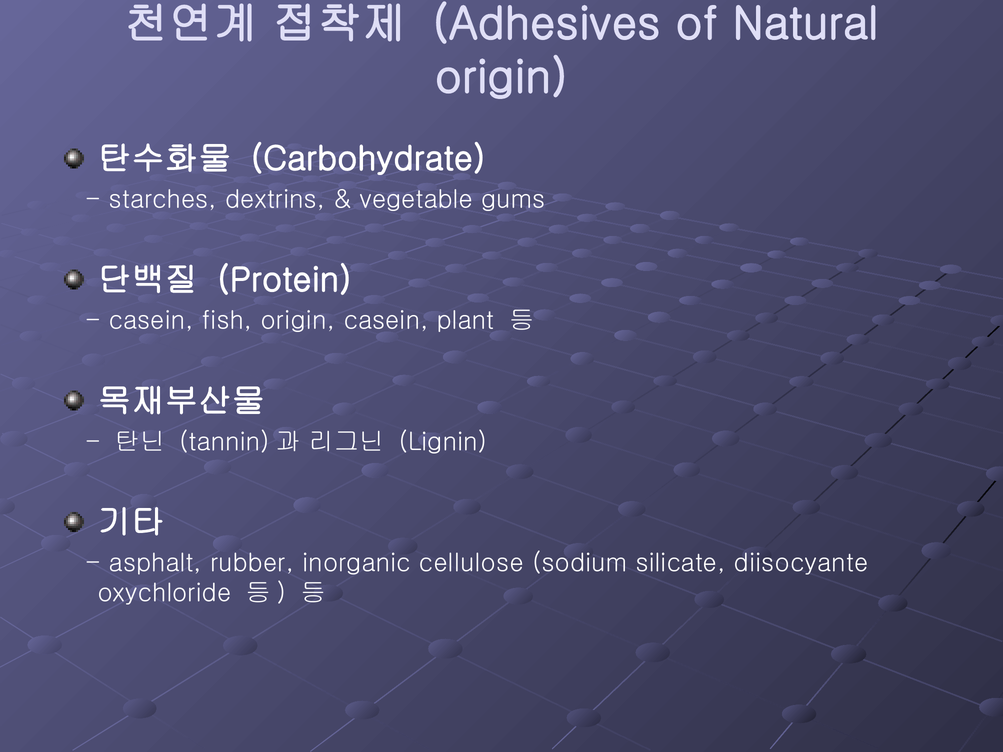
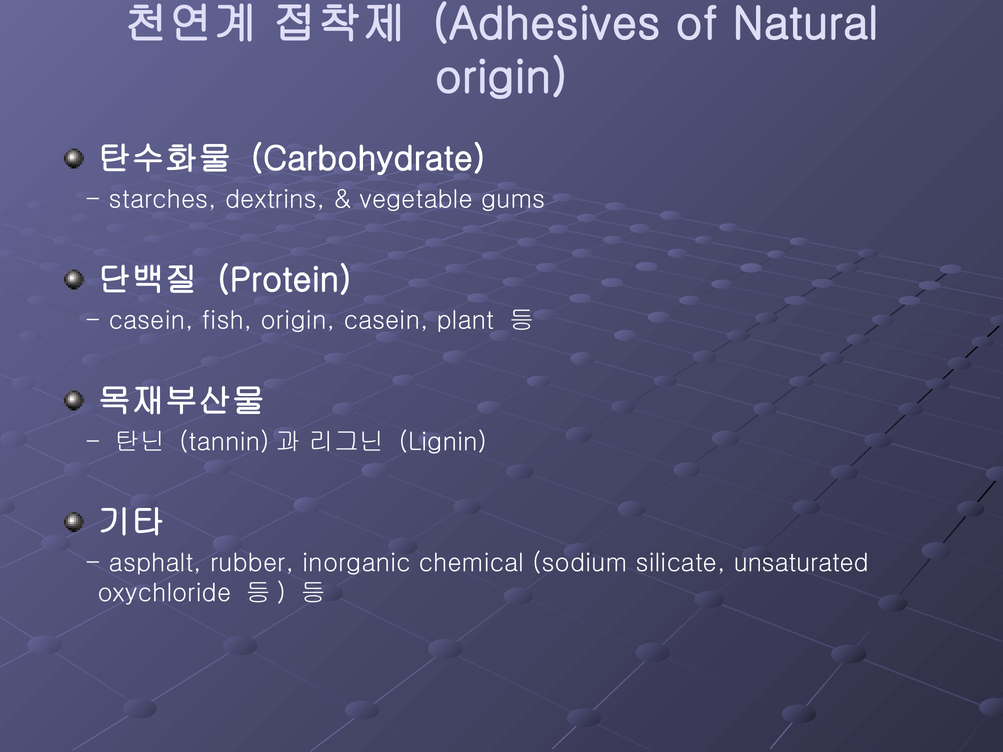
cellulose: cellulose -> chemical
diisocyante: diisocyante -> unsaturated
